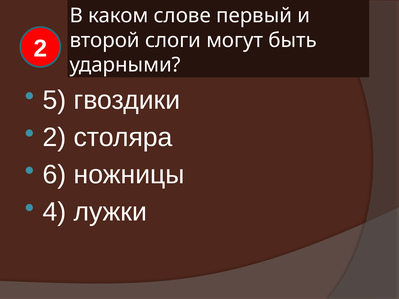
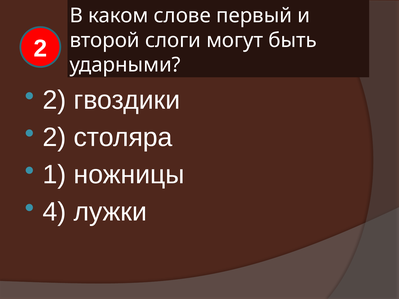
5 at (54, 100): 5 -> 2
6: 6 -> 1
